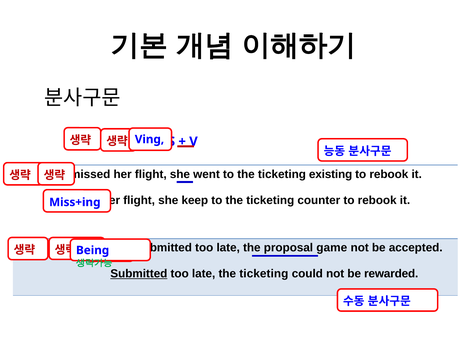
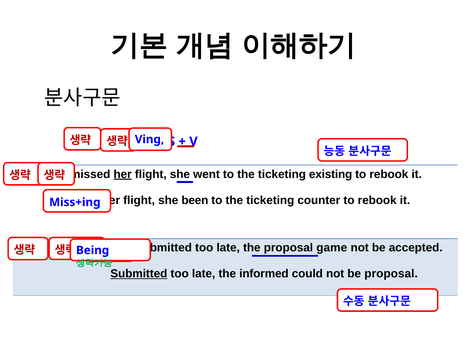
her at (123, 174) underline: none -> present
keep: keep -> been
late the ticketing: ticketing -> informed
be rewarded: rewarded -> proposal
